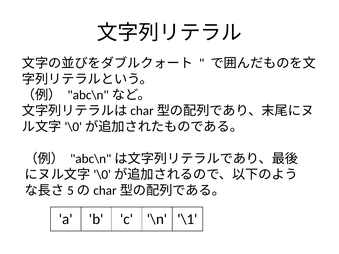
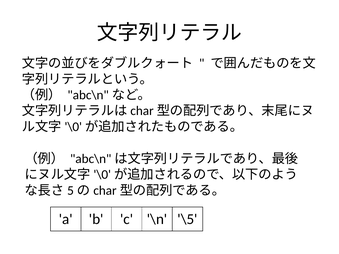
\1: \1 -> \5
